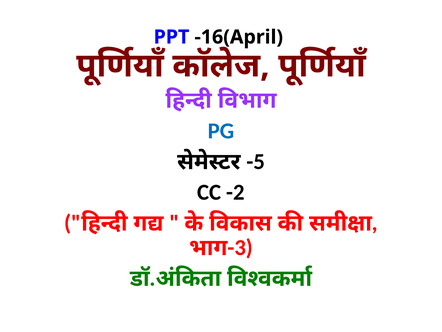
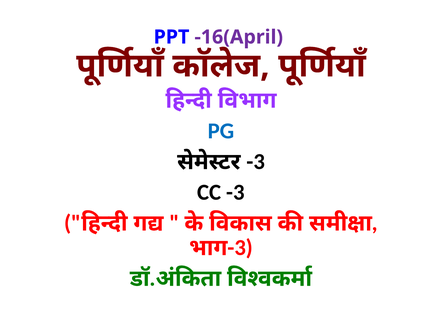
-16(April colour: black -> purple
-5 at (256, 161): -5 -> -3
CC -2: -2 -> -3
